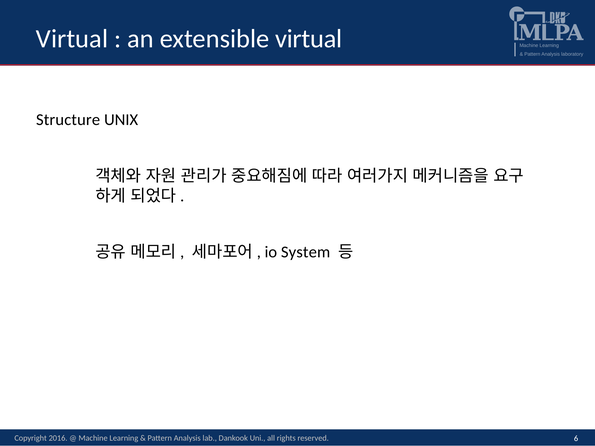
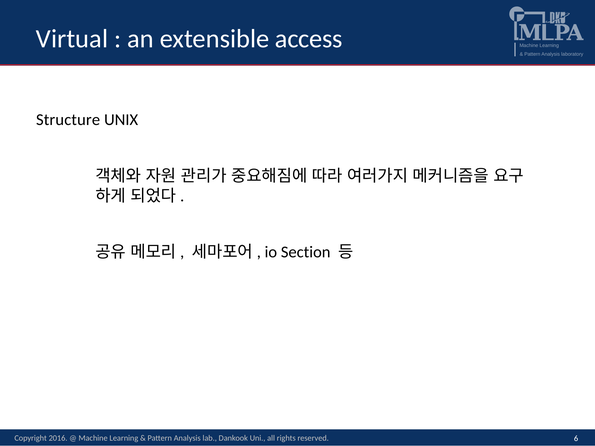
extensible virtual: virtual -> access
System: System -> Section
